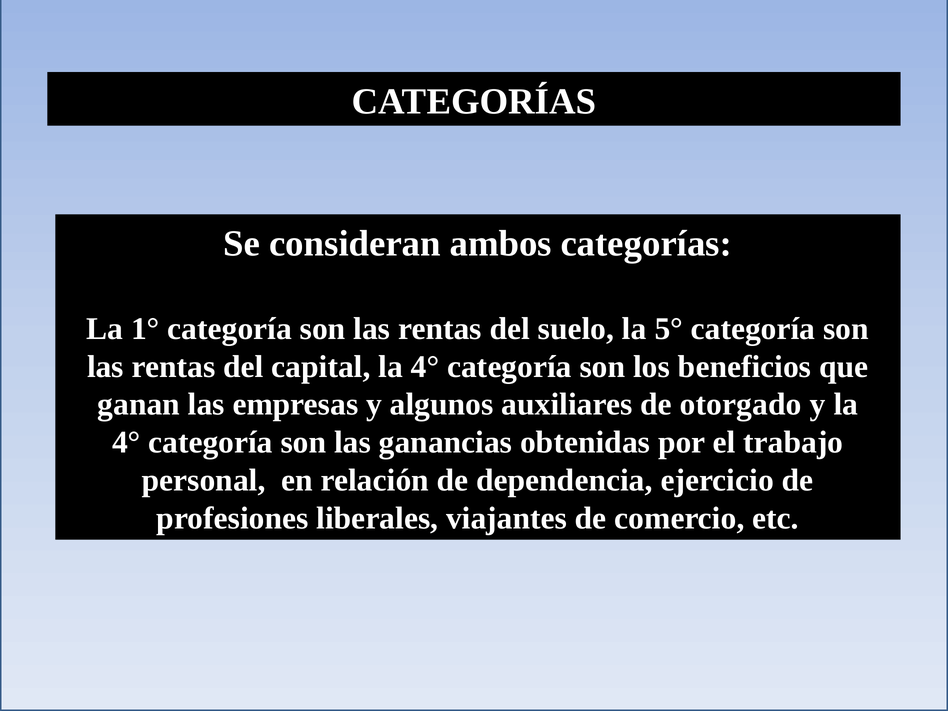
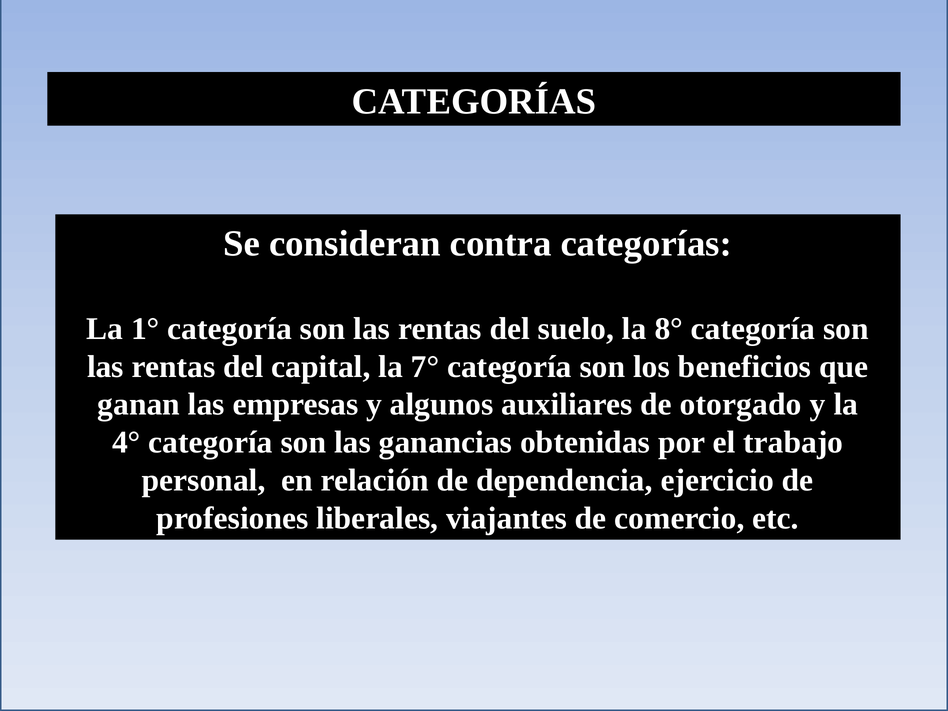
ambos: ambos -> contra
5°: 5° -> 8°
capital la 4°: 4° -> 7°
